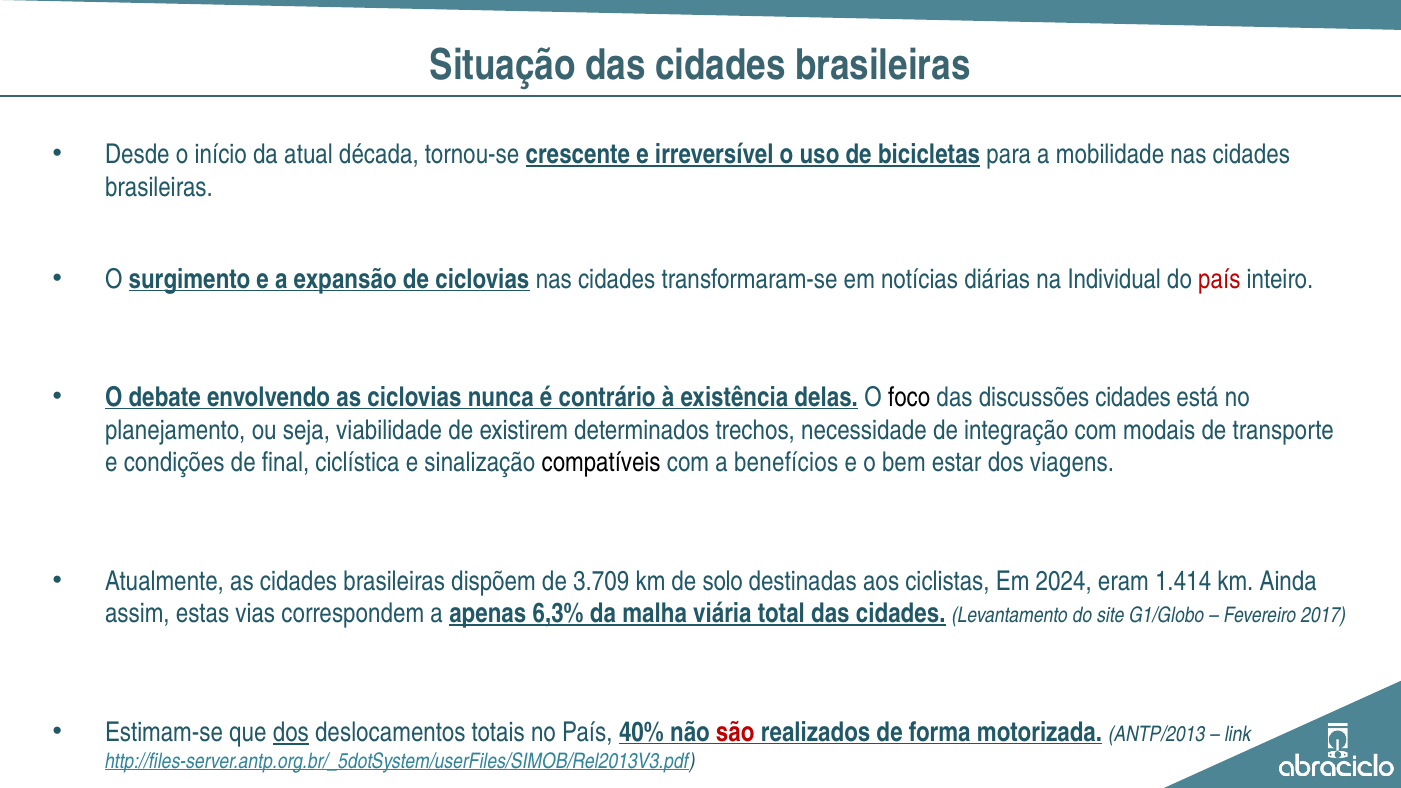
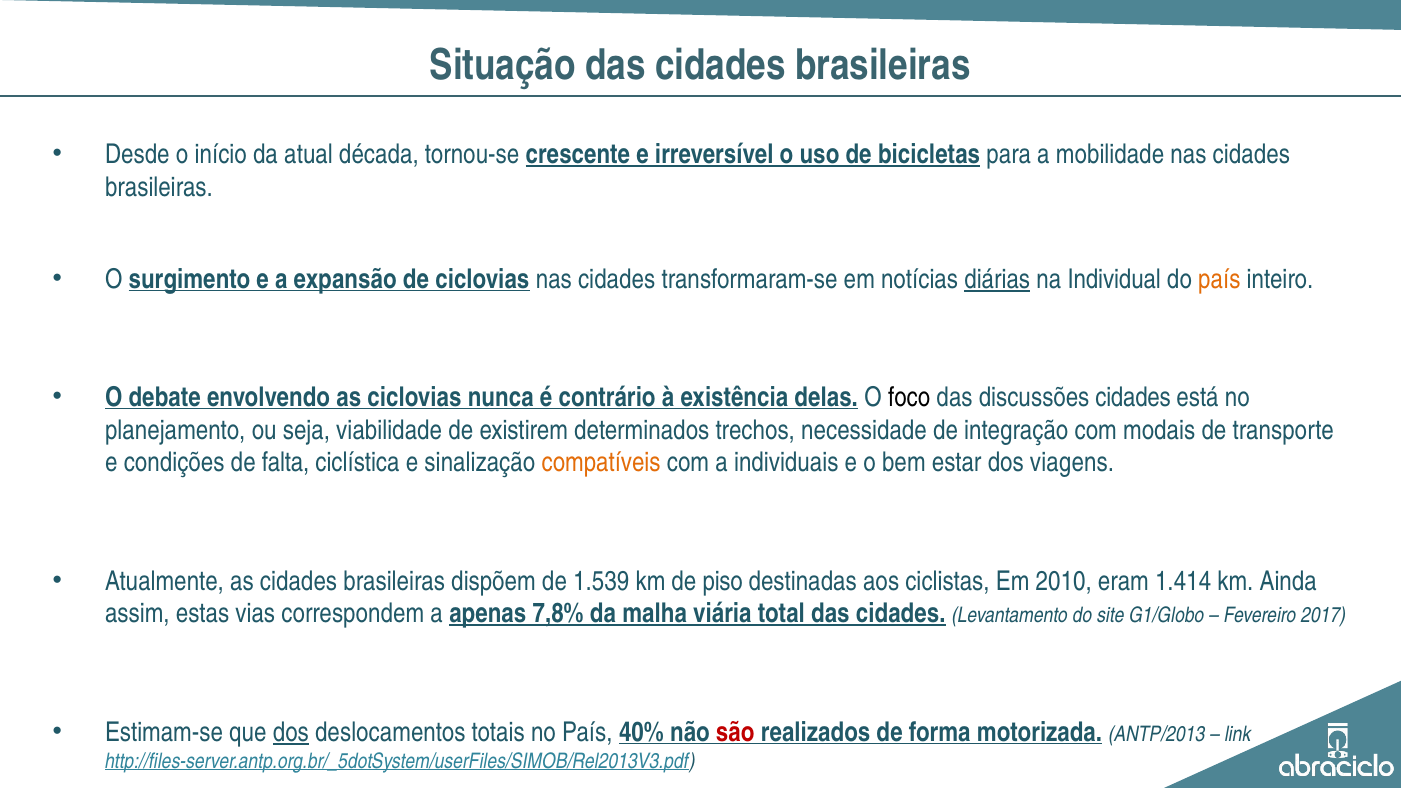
diárias underline: none -> present
país at (1219, 279) colour: red -> orange
final: final -> falta
compatíveis colour: black -> orange
benefícios: benefícios -> individuais
3.709: 3.709 -> 1.539
solo: solo -> piso
2024: 2024 -> 2010
6,3%: 6,3% -> 7,8%
